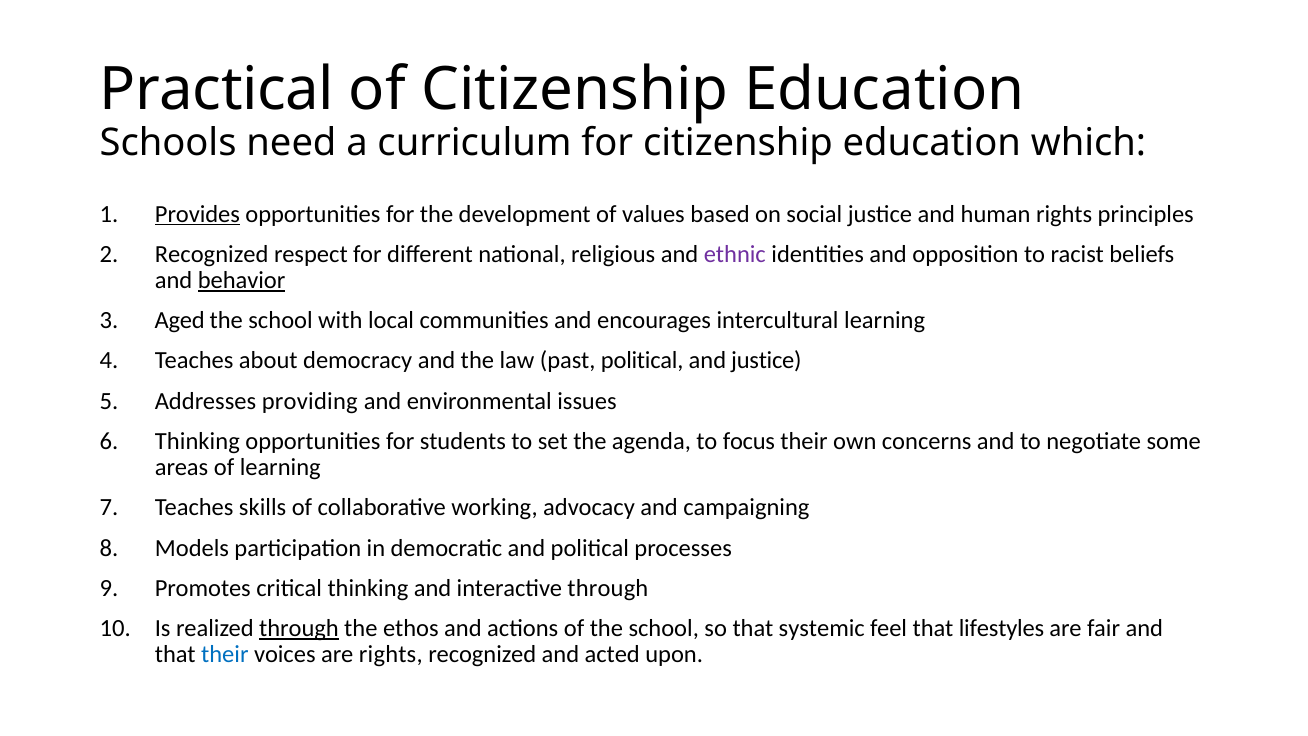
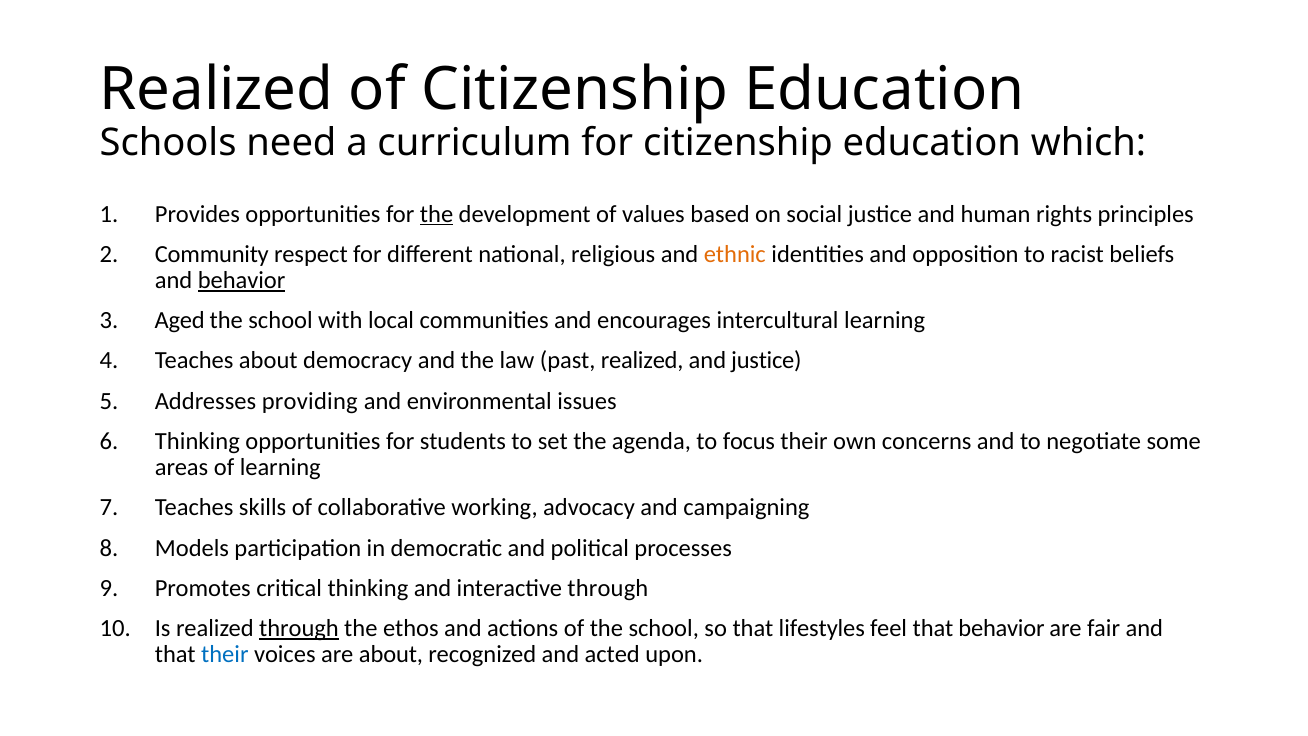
Practical at (217, 89): Practical -> Realized
Provides underline: present -> none
the at (437, 214) underline: none -> present
Recognized at (212, 254): Recognized -> Community
ethnic colour: purple -> orange
past political: political -> realized
systemic: systemic -> lifestyles
that lifestyles: lifestyles -> behavior
are rights: rights -> about
